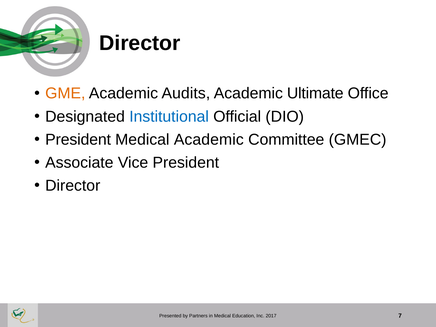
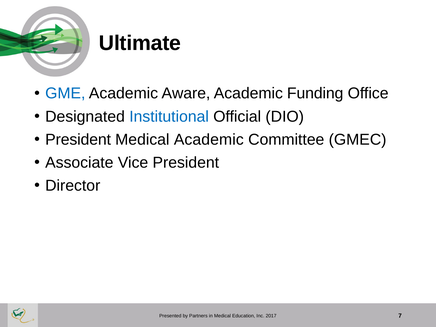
Director at (140, 43): Director -> Ultimate
GME colour: orange -> blue
Audits: Audits -> Aware
Ultimate: Ultimate -> Funding
